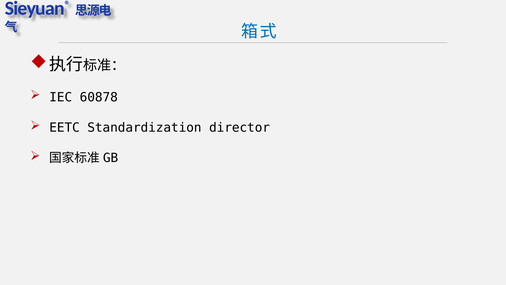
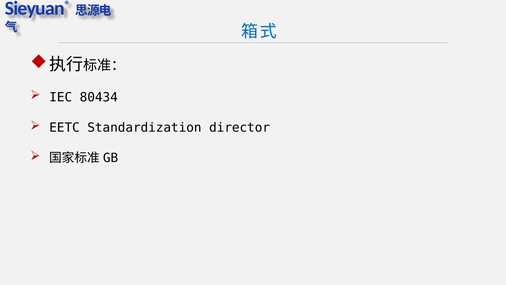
60878: 60878 -> 80434
